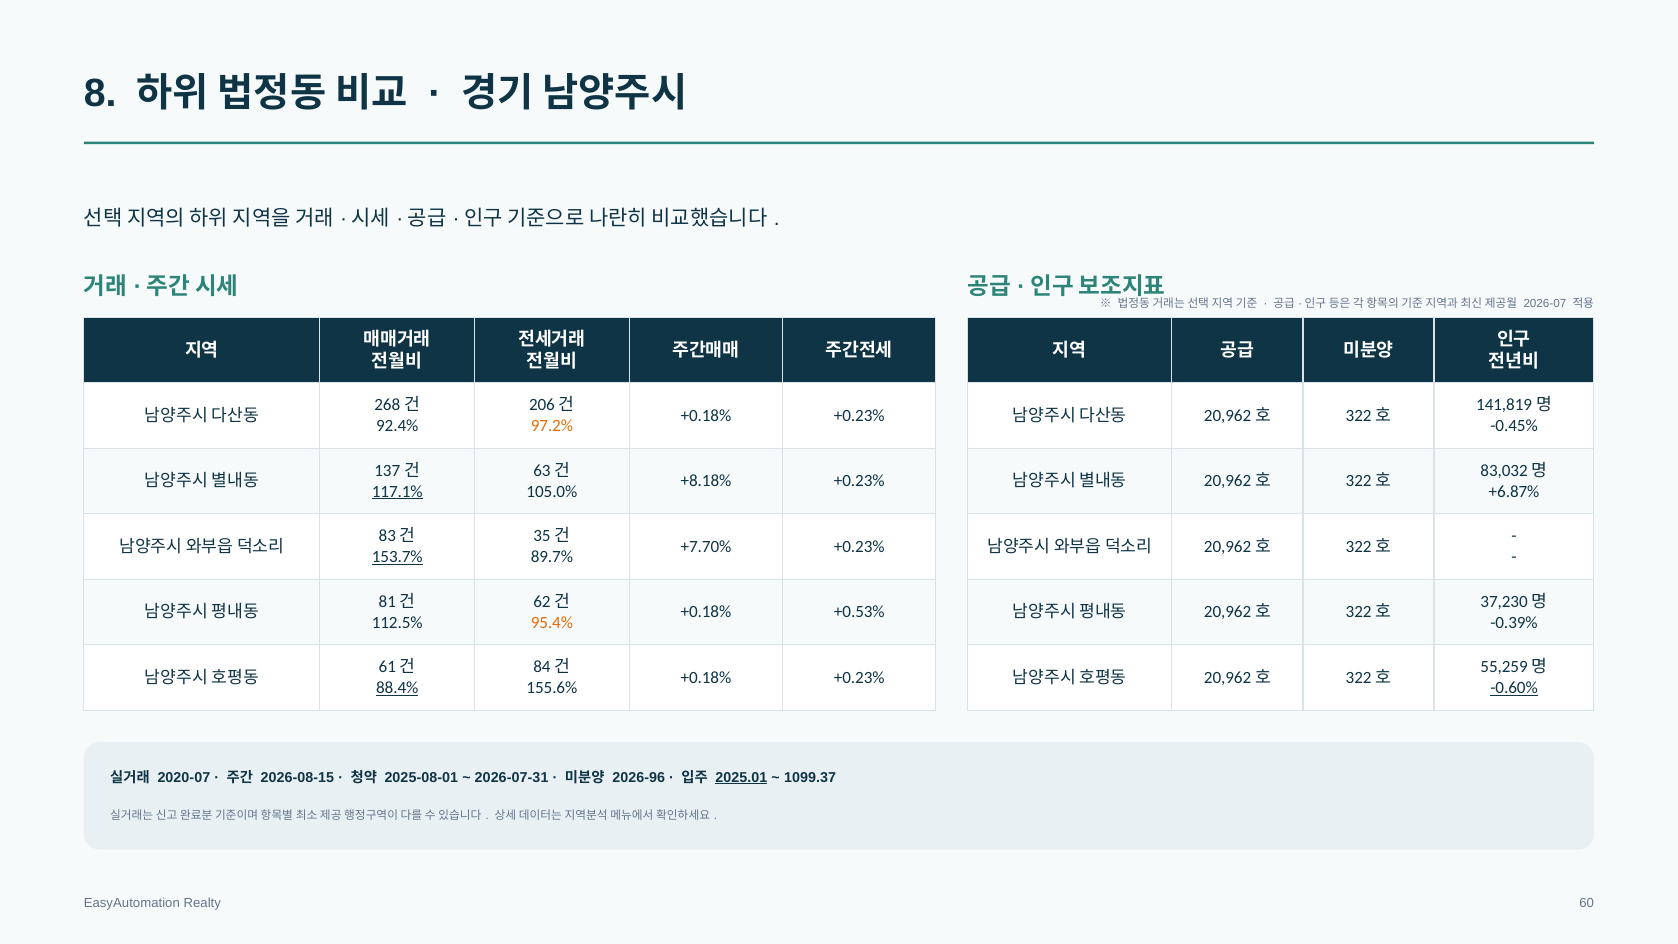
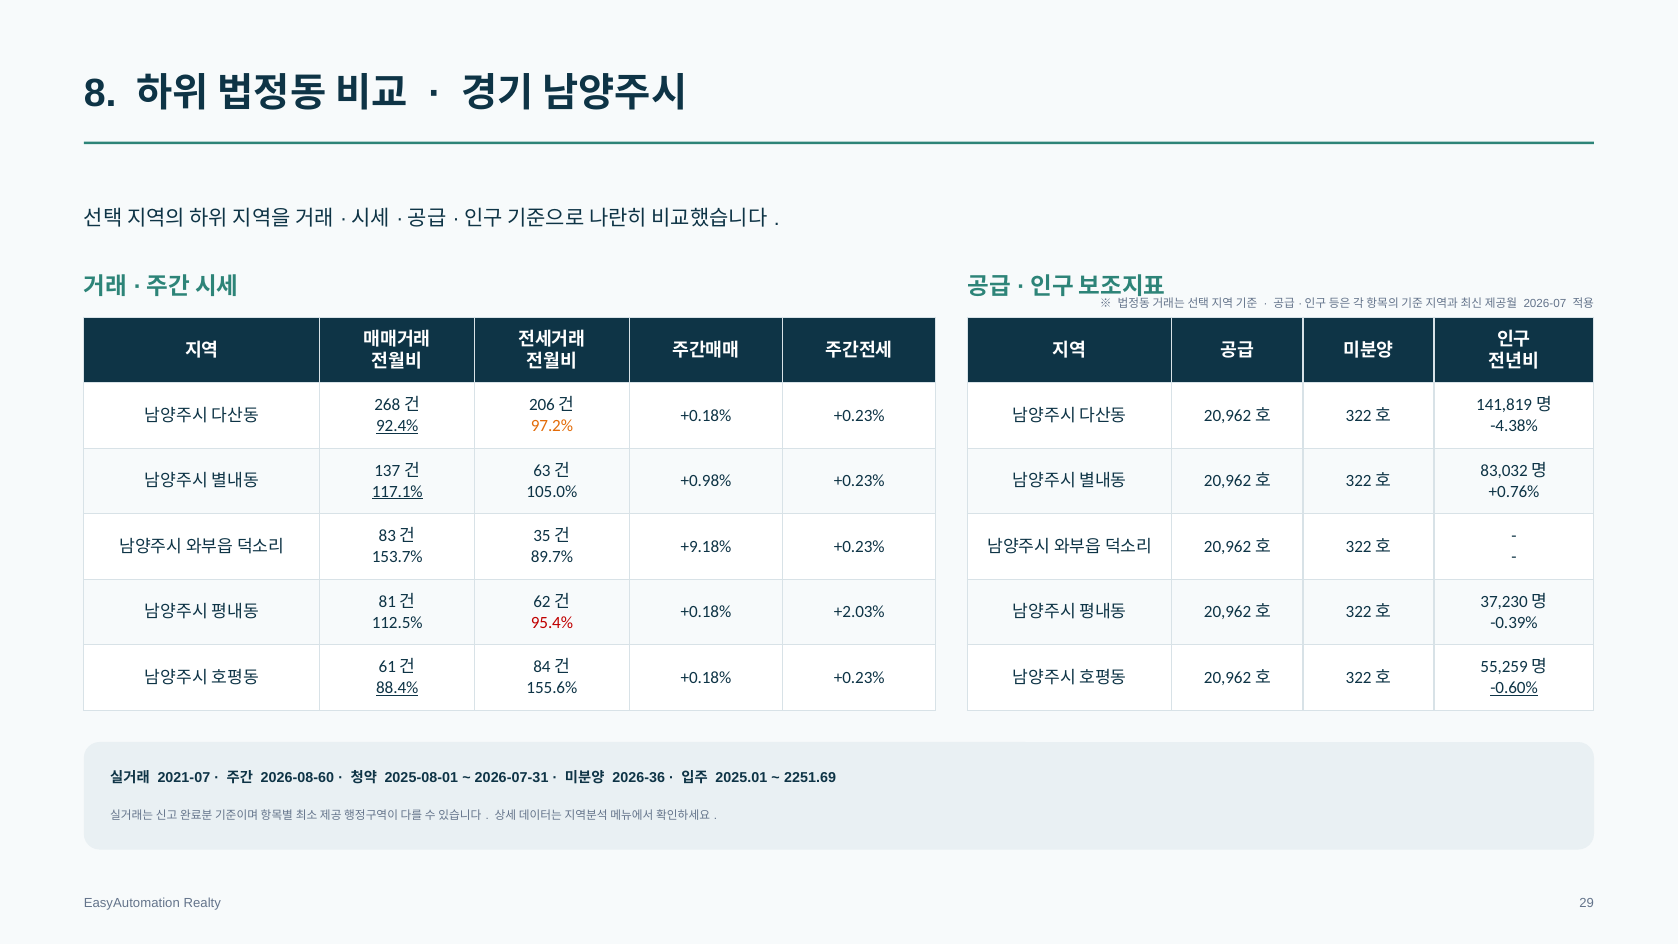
92.4% underline: none -> present
-0.45%: -0.45% -> -4.38%
+8.18%: +8.18% -> +0.98%
+6.87%: +6.87% -> +0.76%
+7.70%: +7.70% -> +9.18%
153.7% underline: present -> none
+0.53%: +0.53% -> +2.03%
95.4% colour: orange -> red
2020-07: 2020-07 -> 2021-07
2026-08-15: 2026-08-15 -> 2026-08-60
2026-96: 2026-96 -> 2026-36
2025.01 underline: present -> none
1099.37: 1099.37 -> 2251.69
60: 60 -> 29
